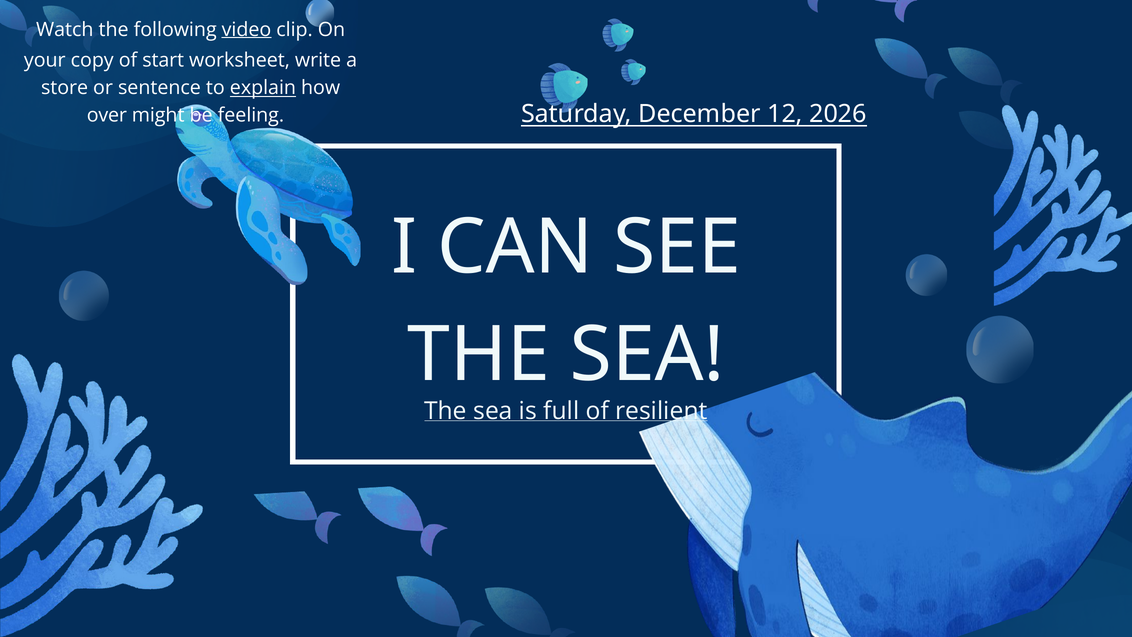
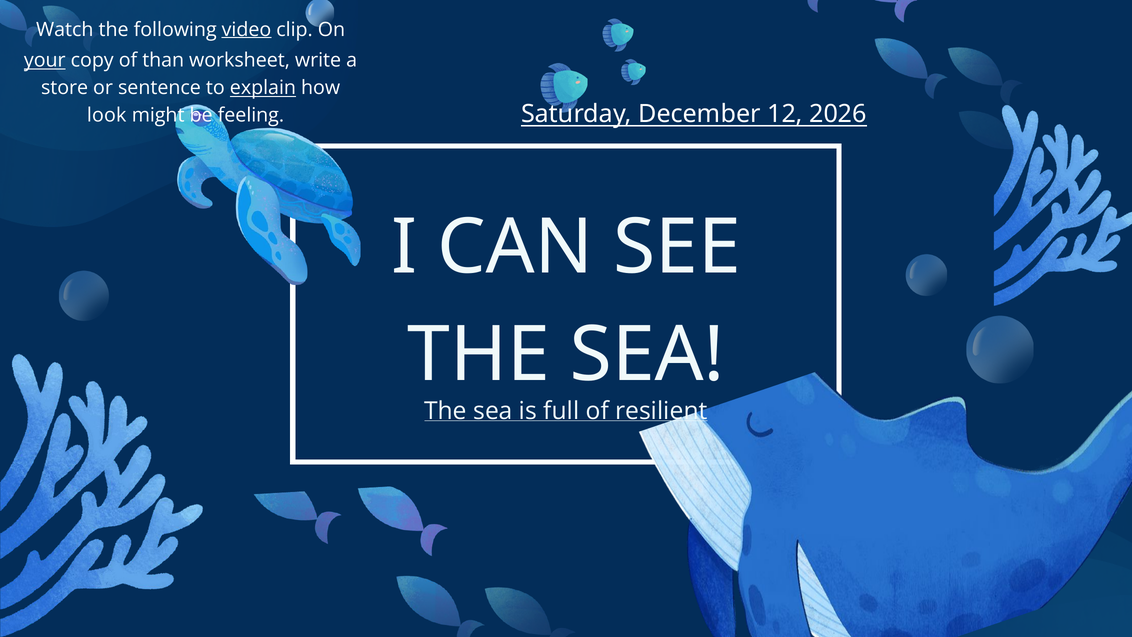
your underline: none -> present
start: start -> than
over: over -> look
